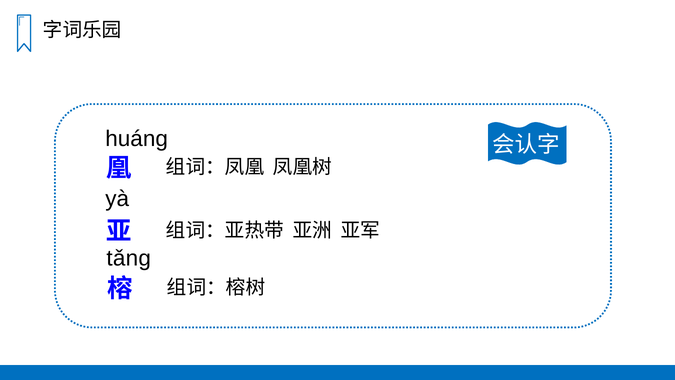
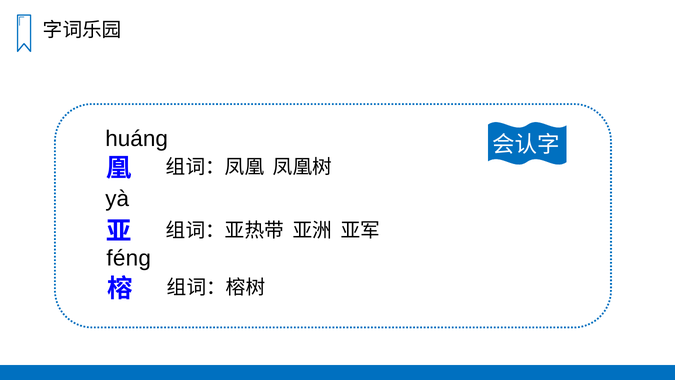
tǎnɡ: tǎnɡ -> fénɡ
